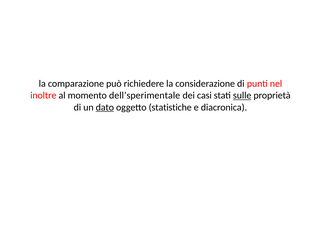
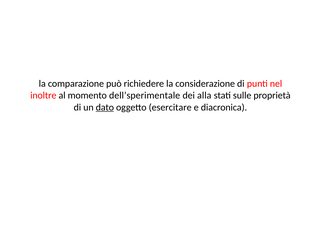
casi: casi -> alla
sulle underline: present -> none
statistiche: statistiche -> esercitare
